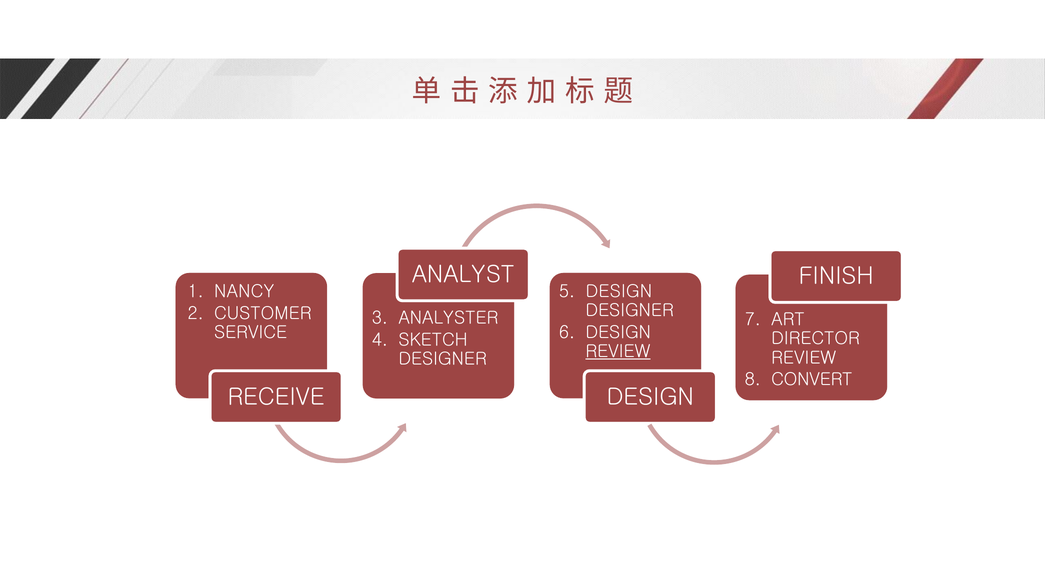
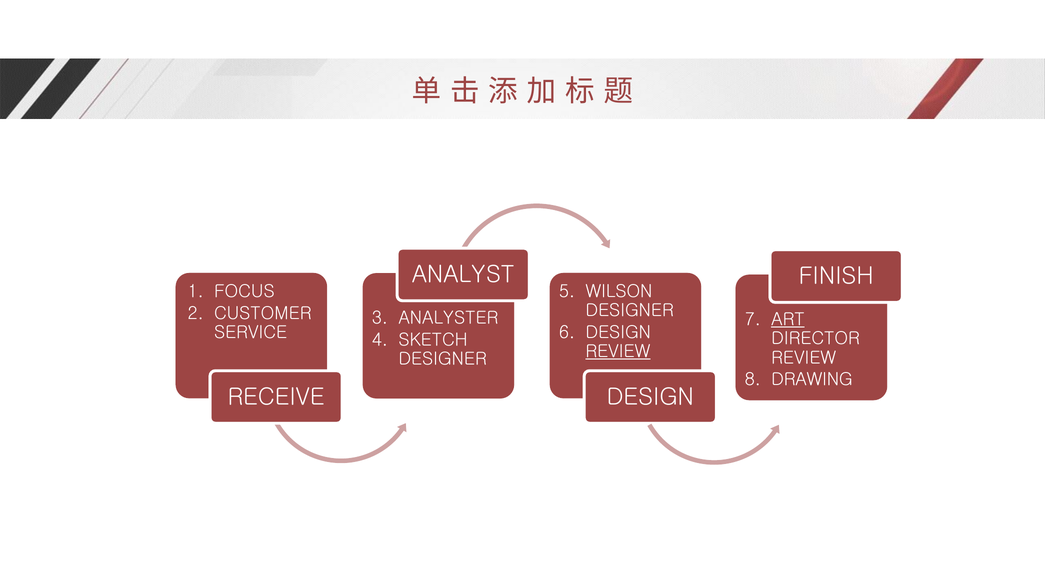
NANCY: NANCY -> FOCUS
DESIGN at (619, 292): DESIGN -> WILSON
ART underline: none -> present
CONVERT: CONVERT -> DRAWING
